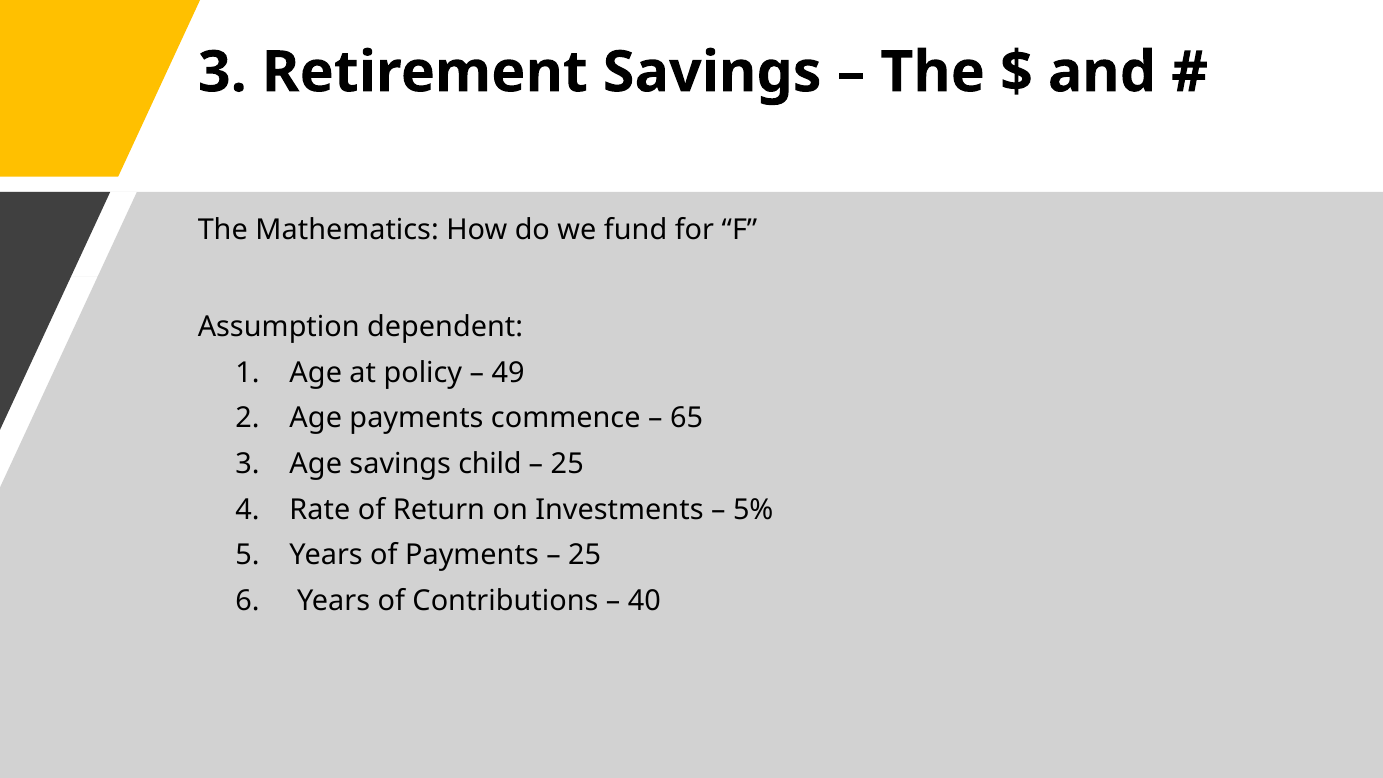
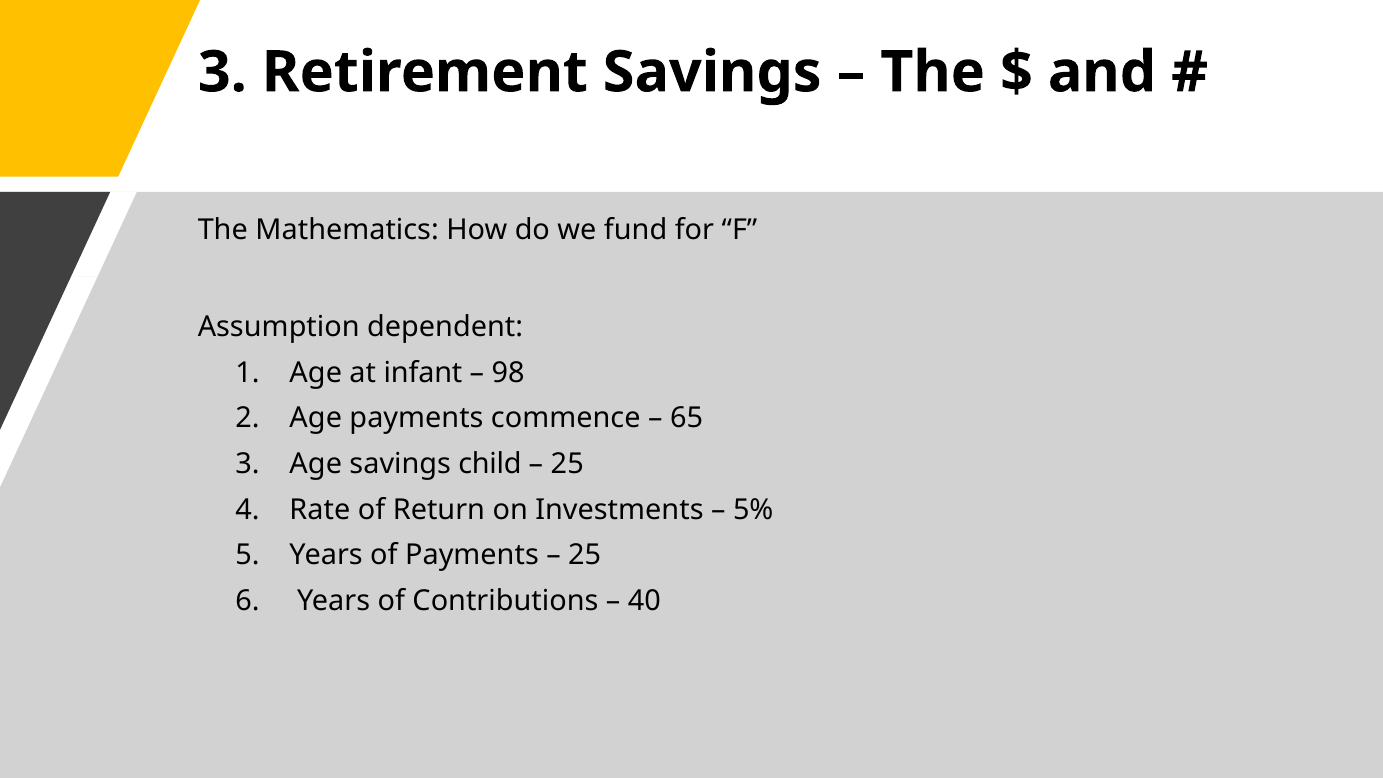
policy: policy -> infant
49: 49 -> 98
